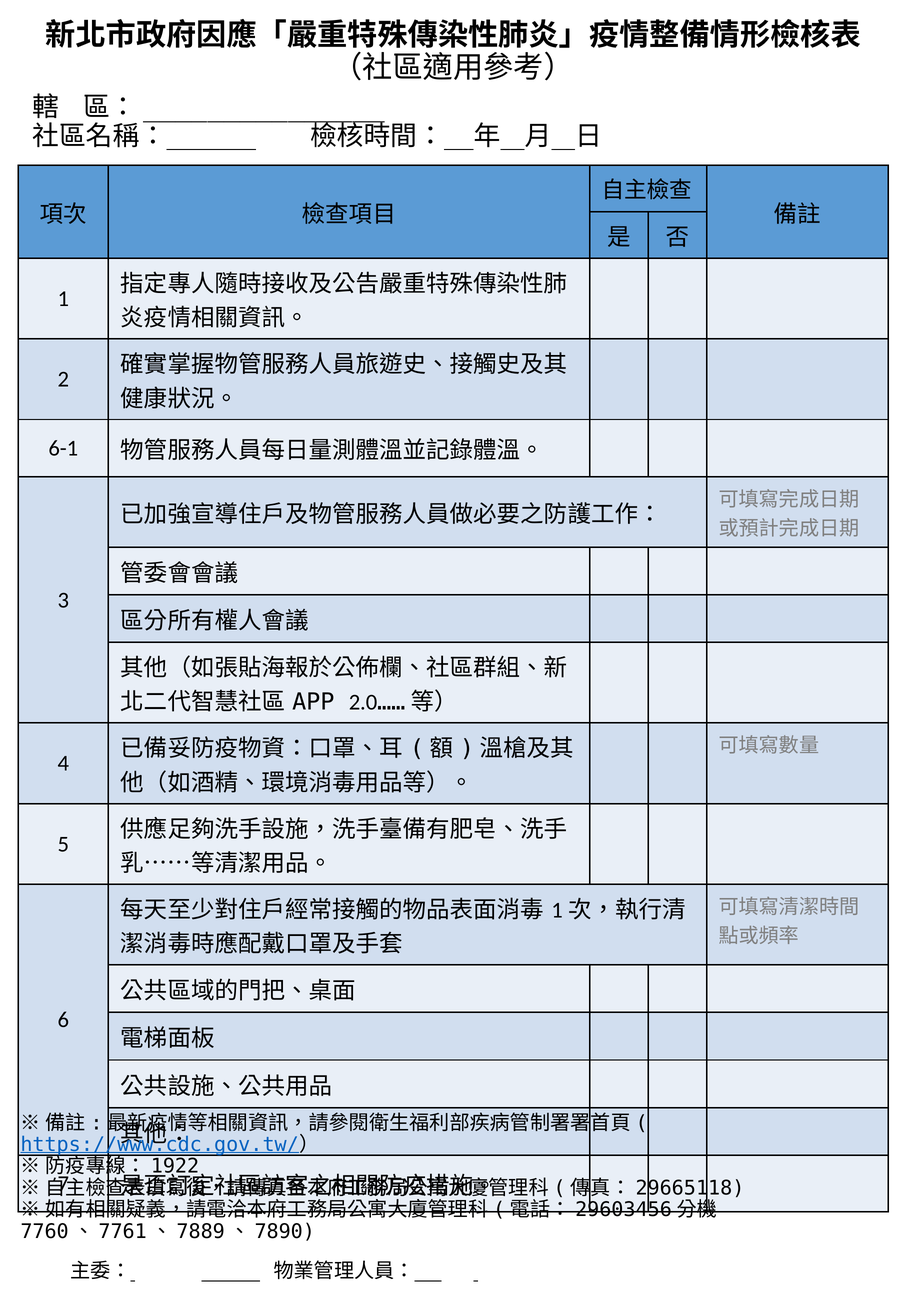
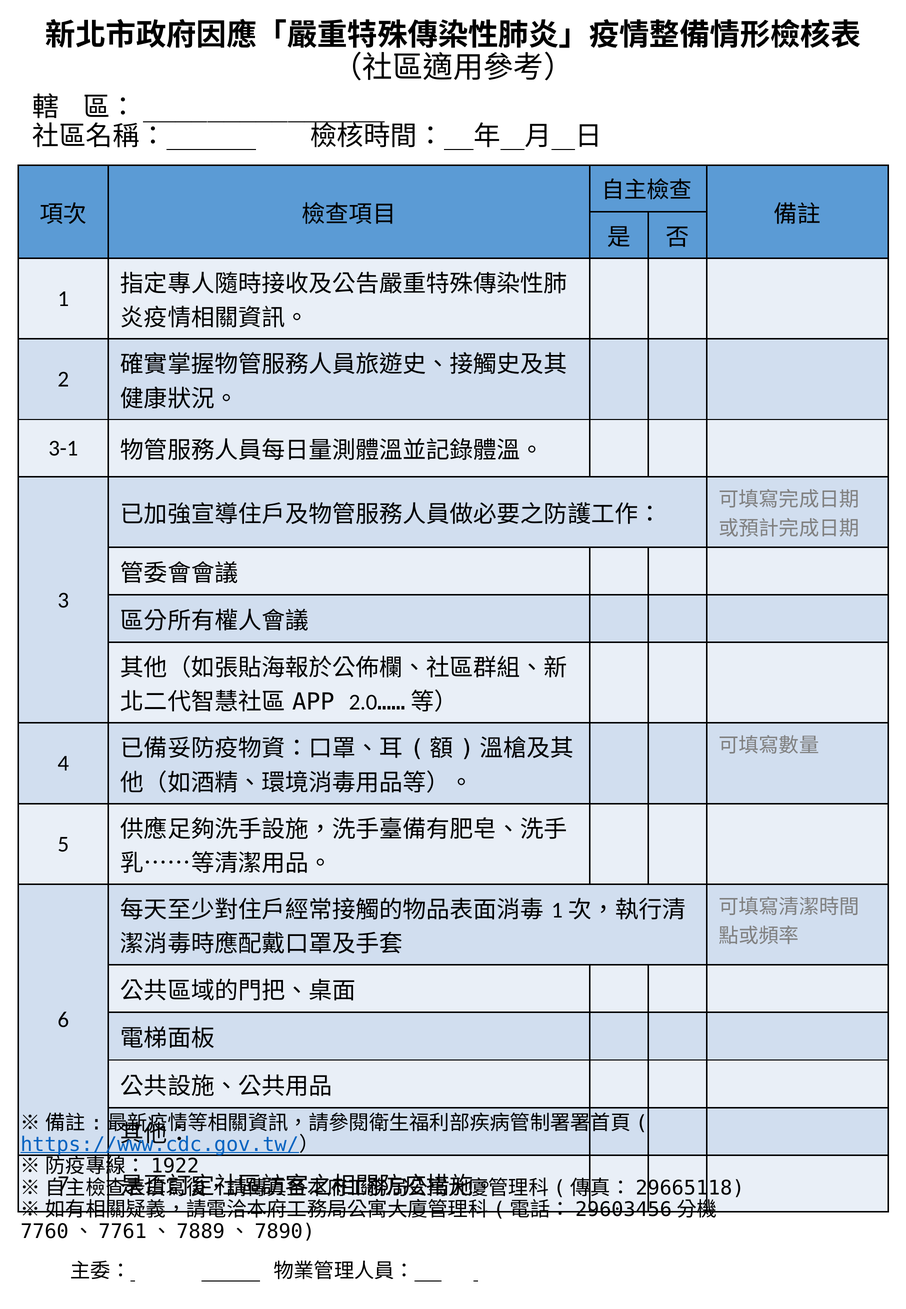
6-1: 6-1 -> 3-1
